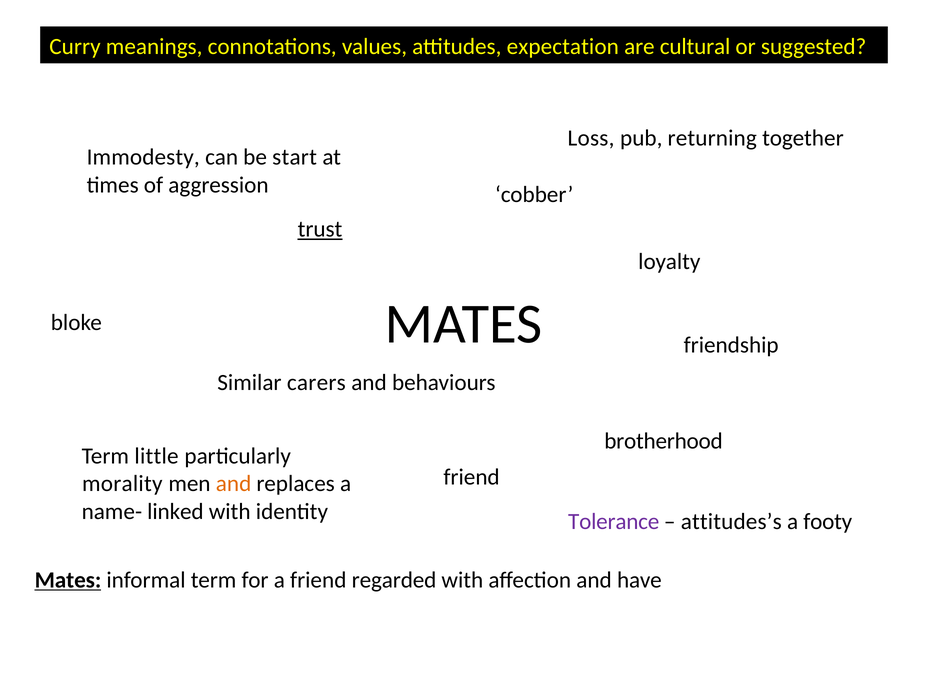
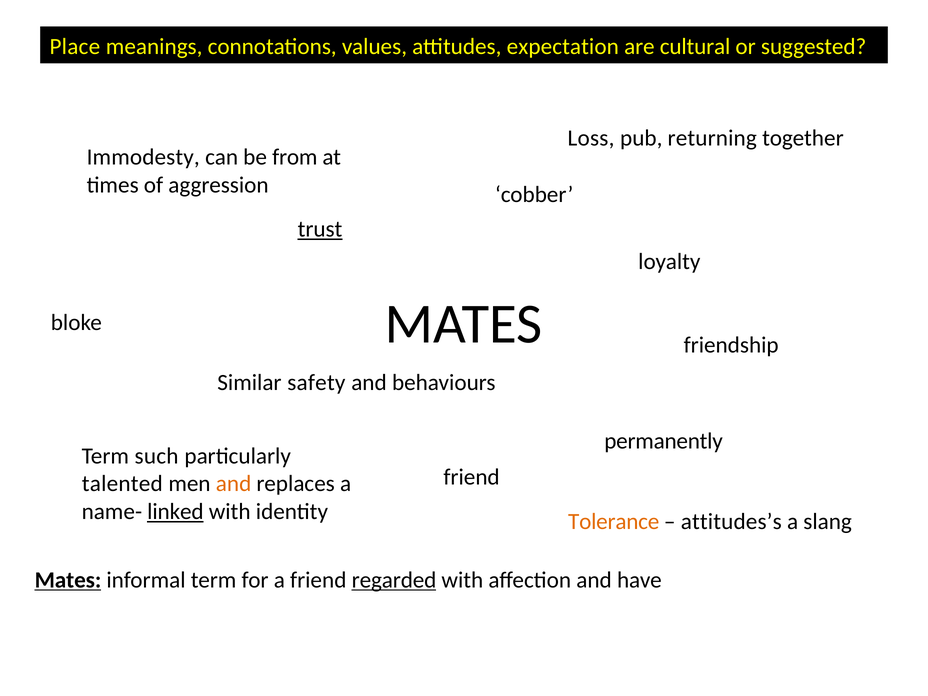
Curry: Curry -> Place
start: start -> from
carers: carers -> safety
brotherhood: brotherhood -> permanently
little: little -> such
morality: morality -> talented
linked underline: none -> present
Tolerance colour: purple -> orange
footy: footy -> slang
regarded underline: none -> present
